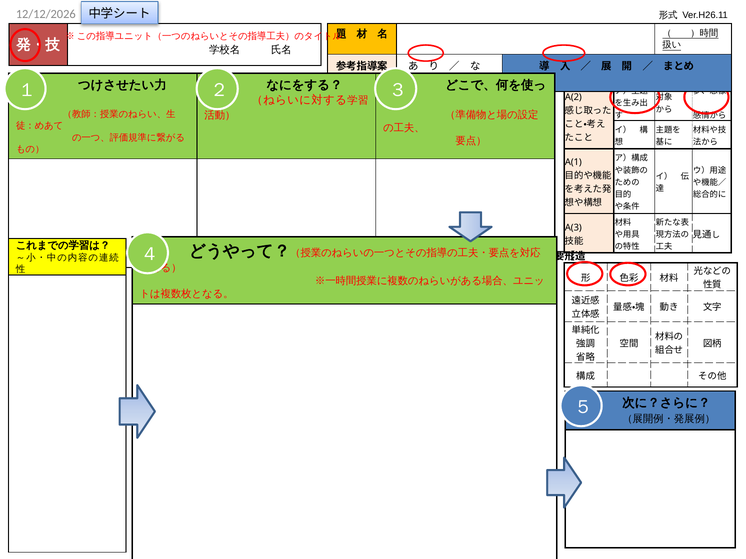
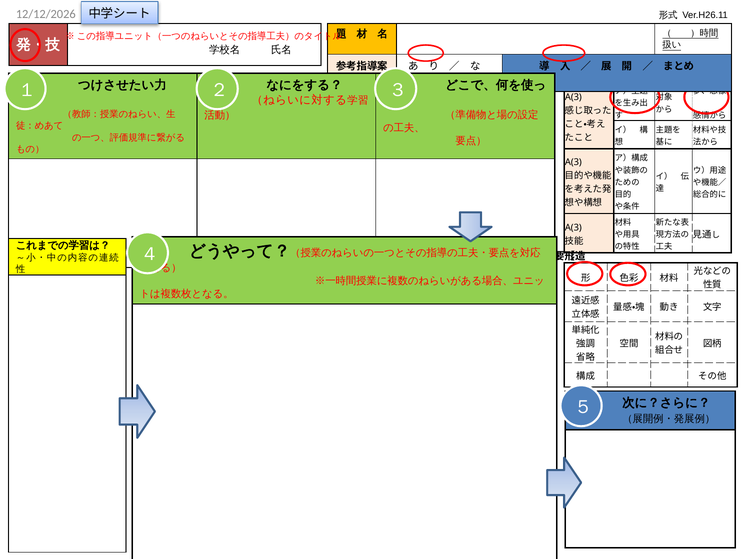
A(2 at (573, 97): A(2 -> A(3
A(1 at (573, 162): A(1 -> A(3
